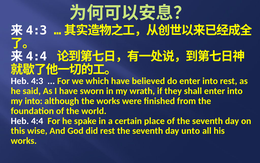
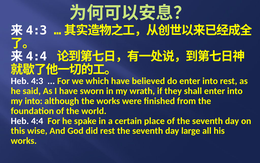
unto: unto -> large
